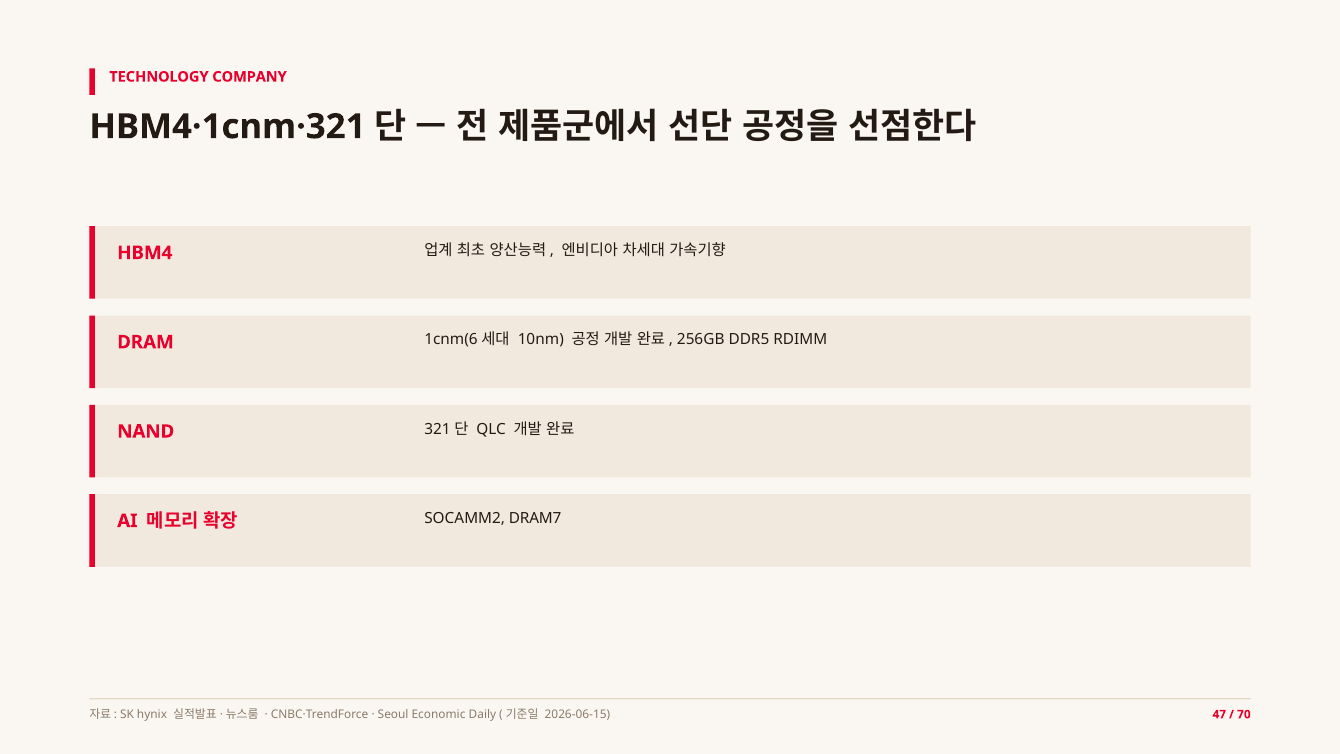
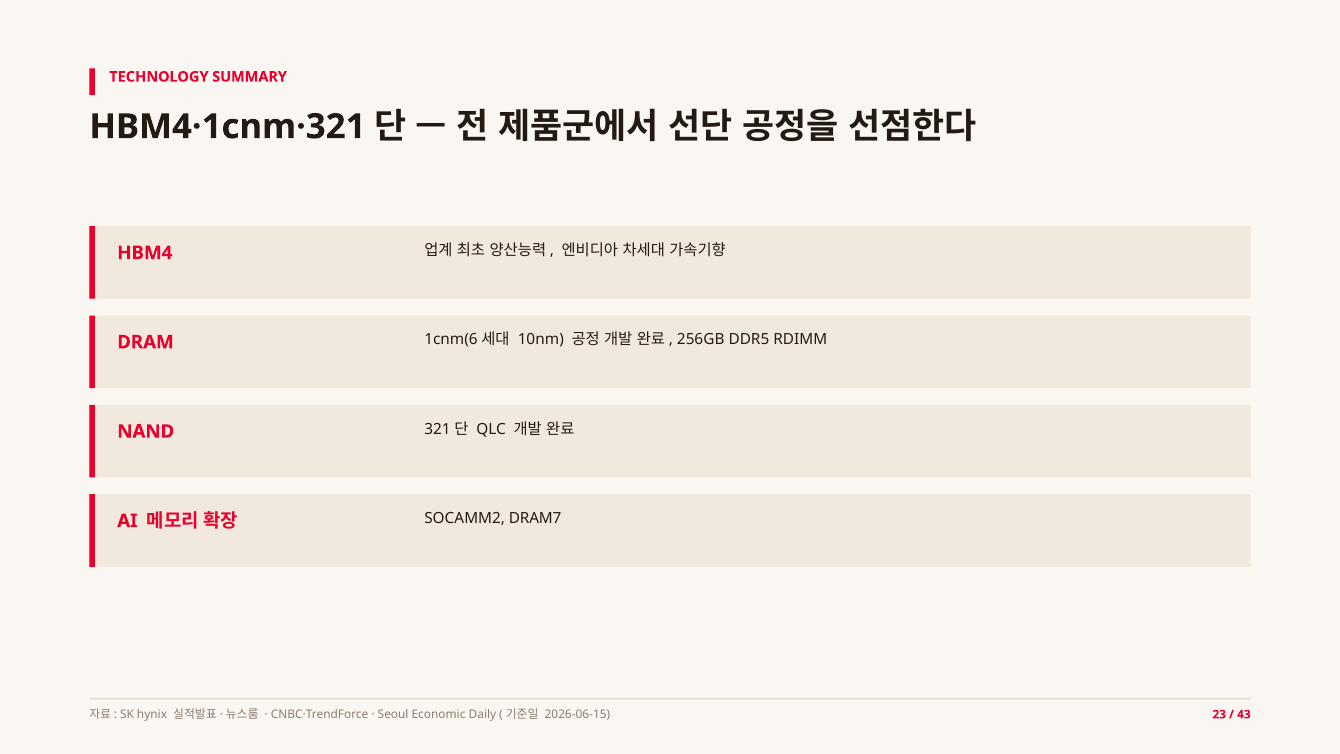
COMPANY: COMPANY -> SUMMARY
47: 47 -> 23
70: 70 -> 43
